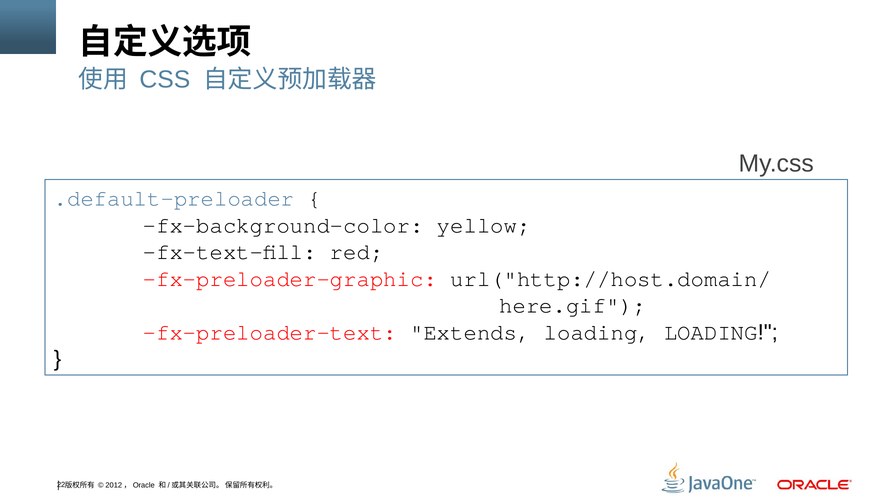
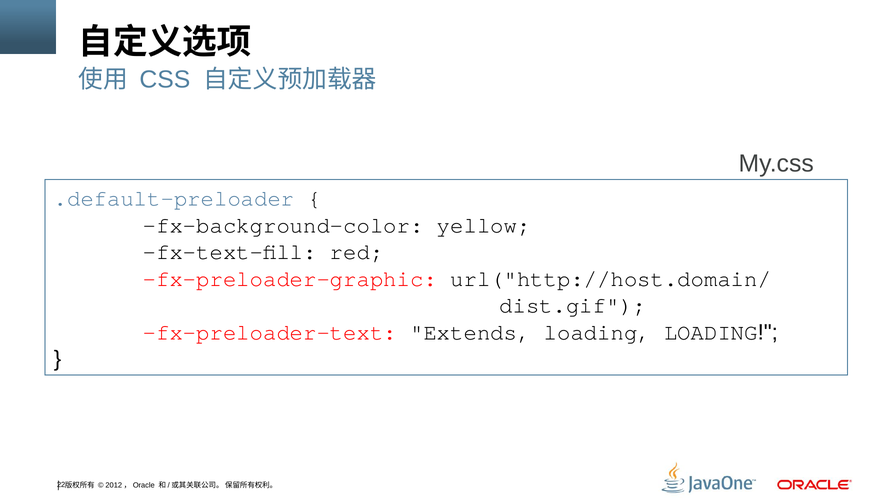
here.gif: here.gif -> dist.gif
